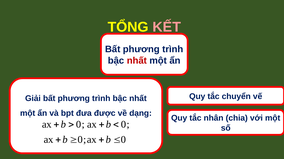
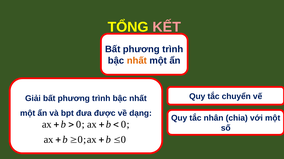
nhất at (137, 61) colour: red -> orange
